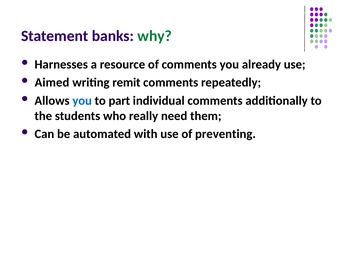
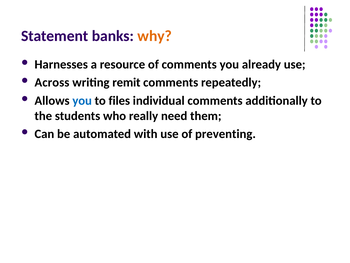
why colour: green -> orange
Aimed: Aimed -> Across
part: part -> files
